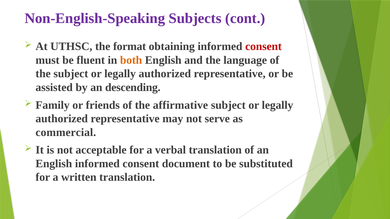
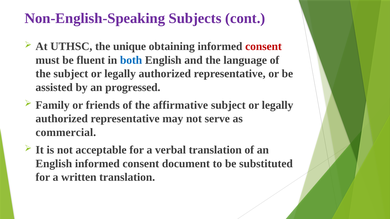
format: format -> unique
both colour: orange -> blue
descending: descending -> progressed
